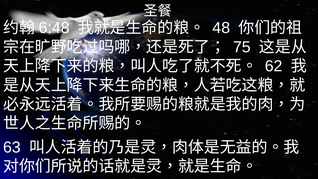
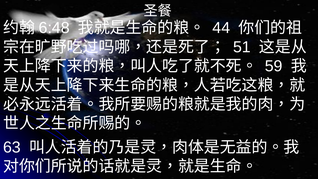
48: 48 -> 44
75: 75 -> 51
62: 62 -> 59
